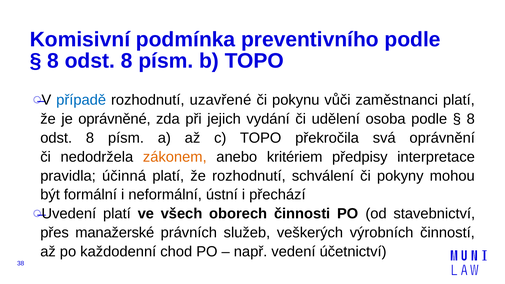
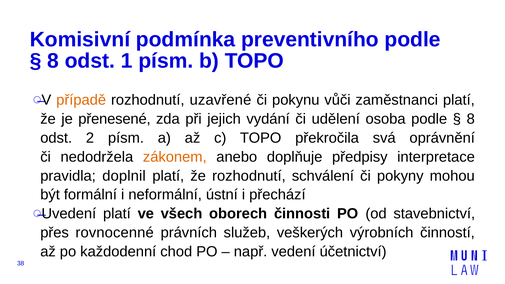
8 at (127, 61): 8 -> 1
případě colour: blue -> orange
oprávněné: oprávněné -> přenesené
8 at (90, 138): 8 -> 2
kritériem: kritériem -> doplňuje
účinná: účinná -> doplnil
manažerské: manažerské -> rovnocenné
